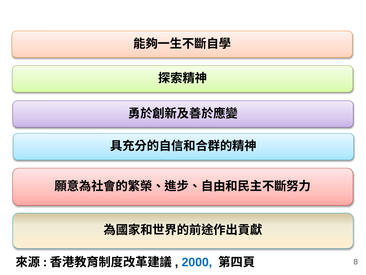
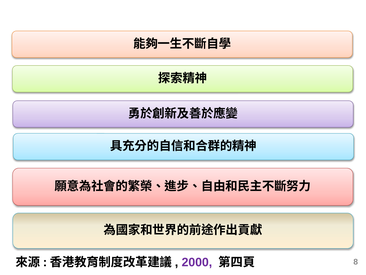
2000 colour: blue -> purple
